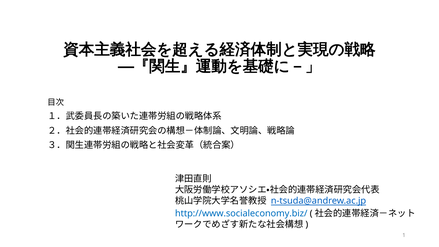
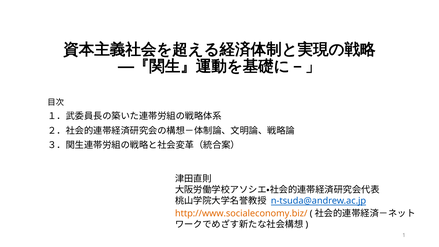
http://www.socialeconomy.biz/ colour: blue -> orange
